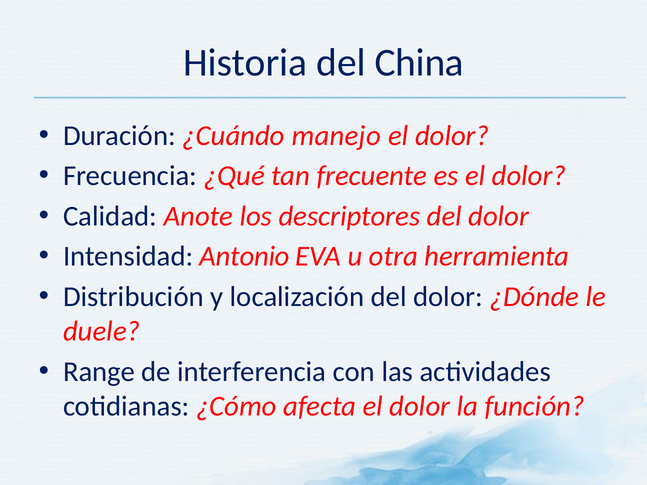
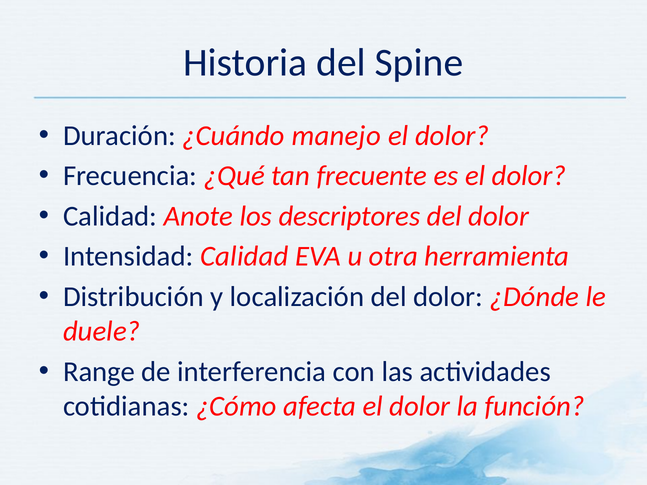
China: China -> Spine
Intensidad Antonio: Antonio -> Calidad
